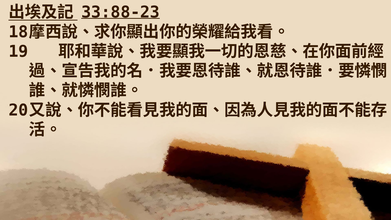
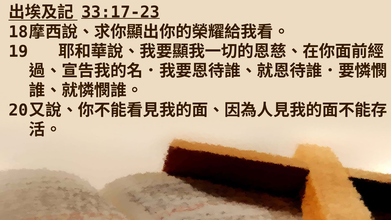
33:88-23: 33:88-23 -> 33:17-23
